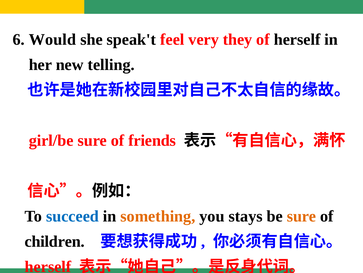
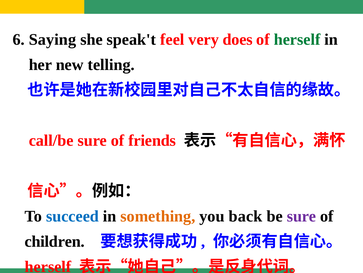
Would: Would -> Saying
they: they -> does
herself at (297, 40) colour: black -> green
girl/be: girl/be -> call/be
stays: stays -> back
sure at (301, 216) colour: orange -> purple
